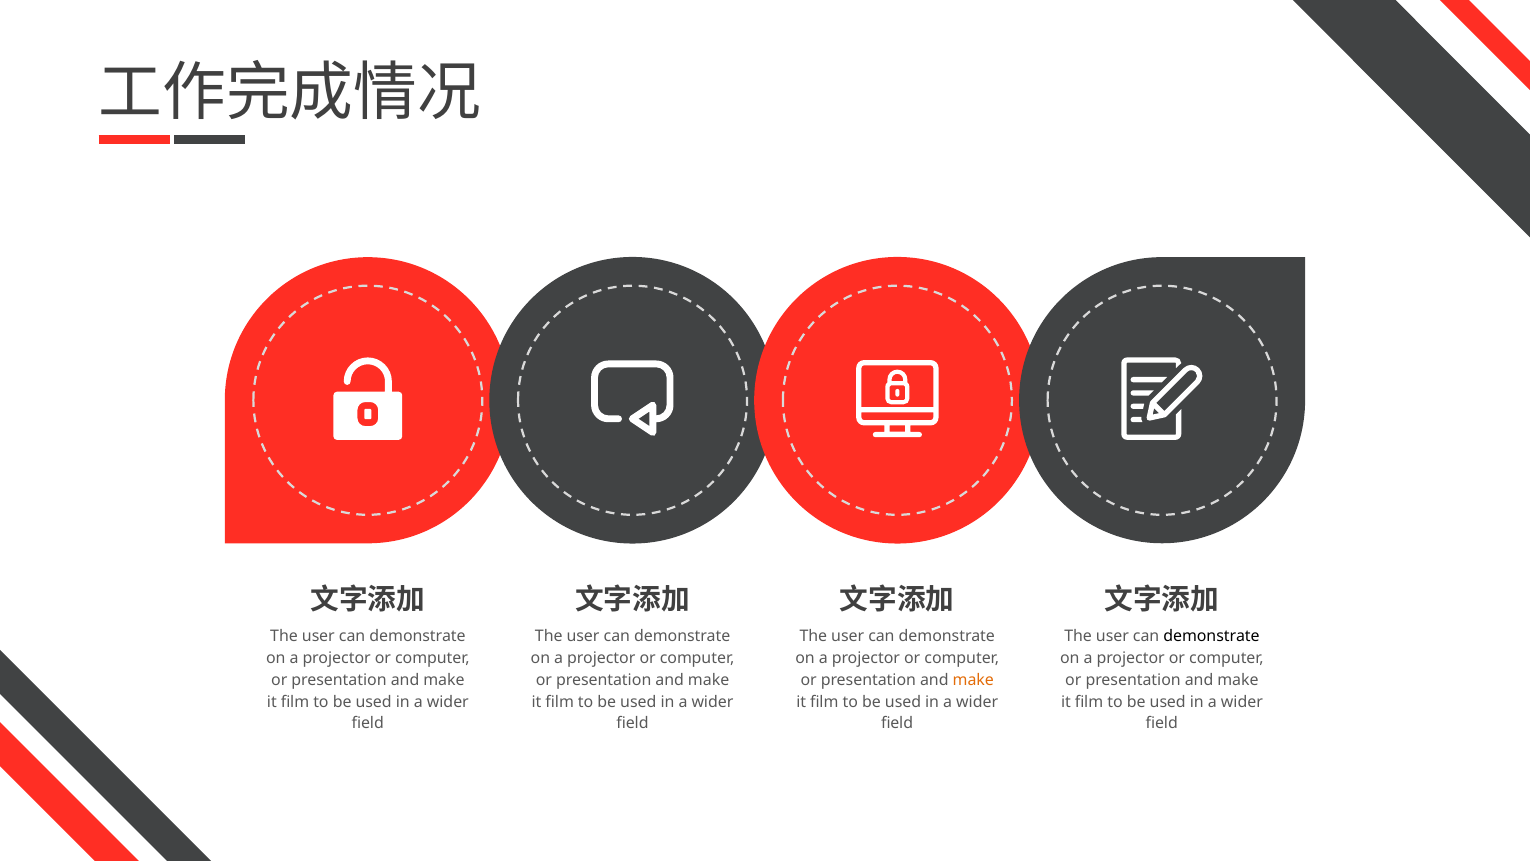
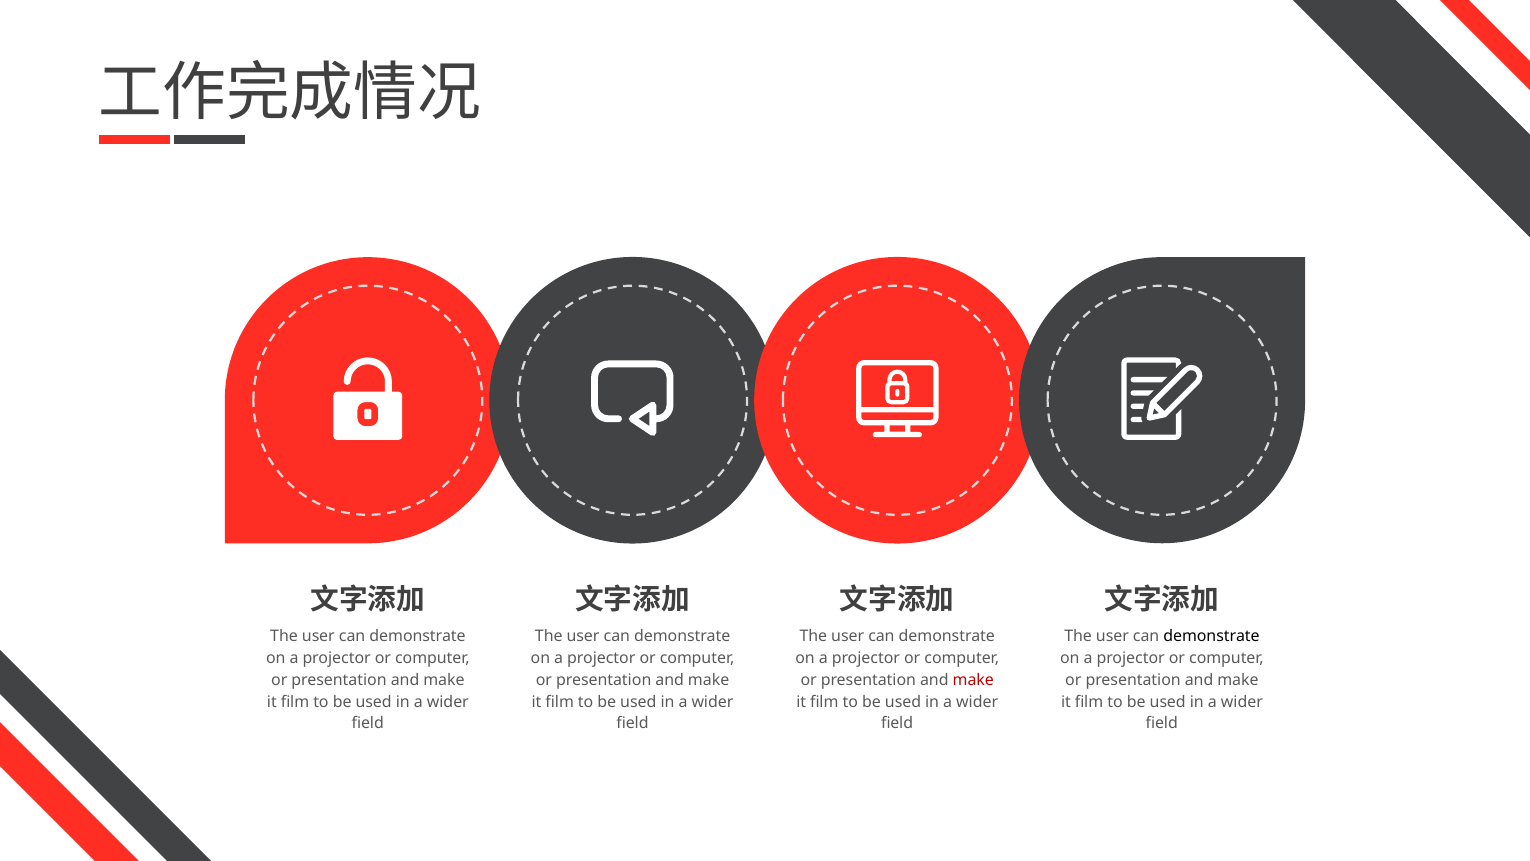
make at (973, 680) colour: orange -> red
